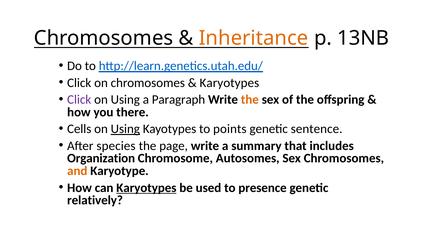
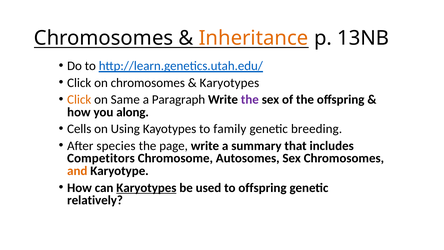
Click at (79, 99) colour: purple -> orange
Using at (125, 99): Using -> Same
the at (250, 99) colour: orange -> purple
there: there -> along
Using at (125, 129) underline: present -> none
points: points -> family
sentence: sentence -> breeding
Organization: Organization -> Competitors
to presence: presence -> offspring
